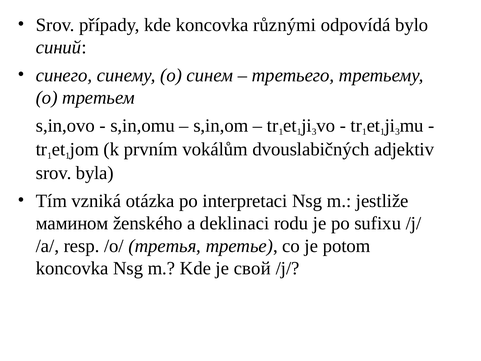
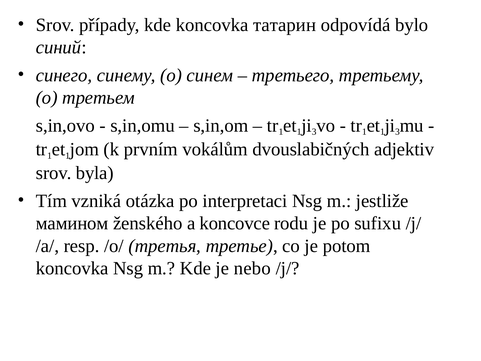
různými: různými -> татарин
deklinaci: deklinaci -> koncovce
свой: свой -> nebo
